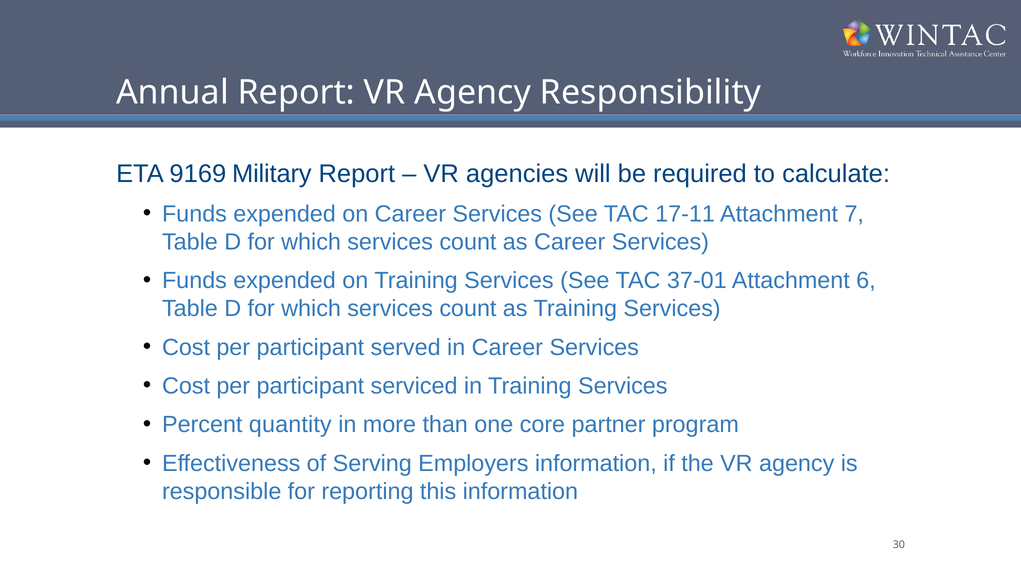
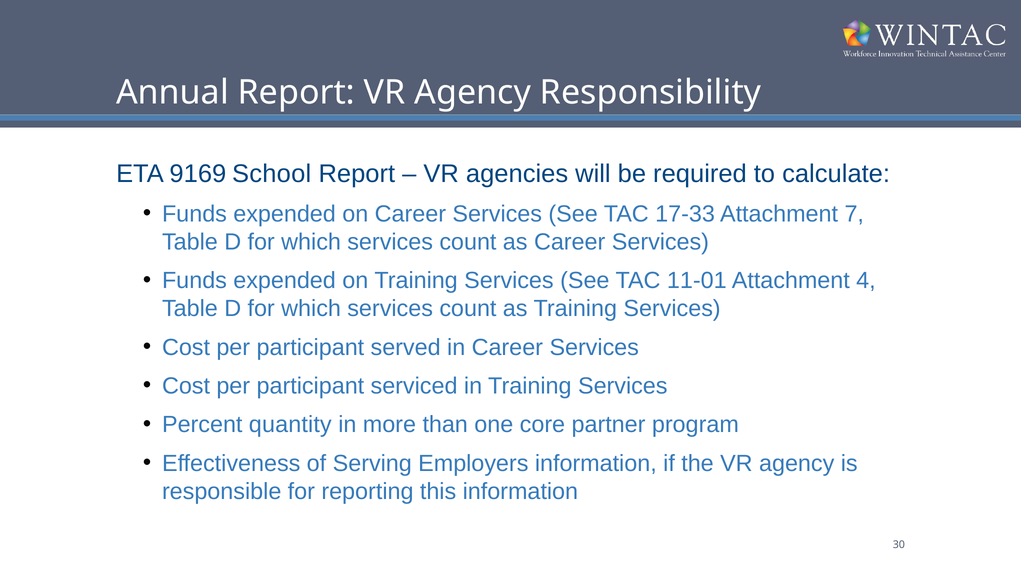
Military: Military -> School
17-11: 17-11 -> 17-33
37-01: 37-01 -> 11-01
6: 6 -> 4
